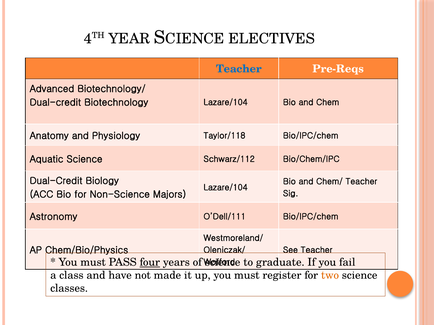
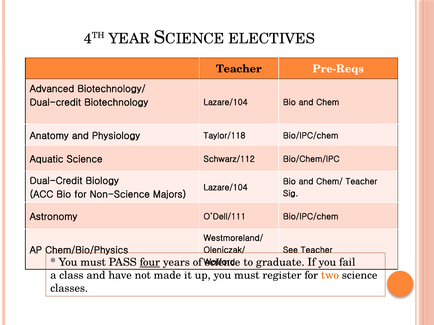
Teacher at (239, 69) colour: blue -> black
